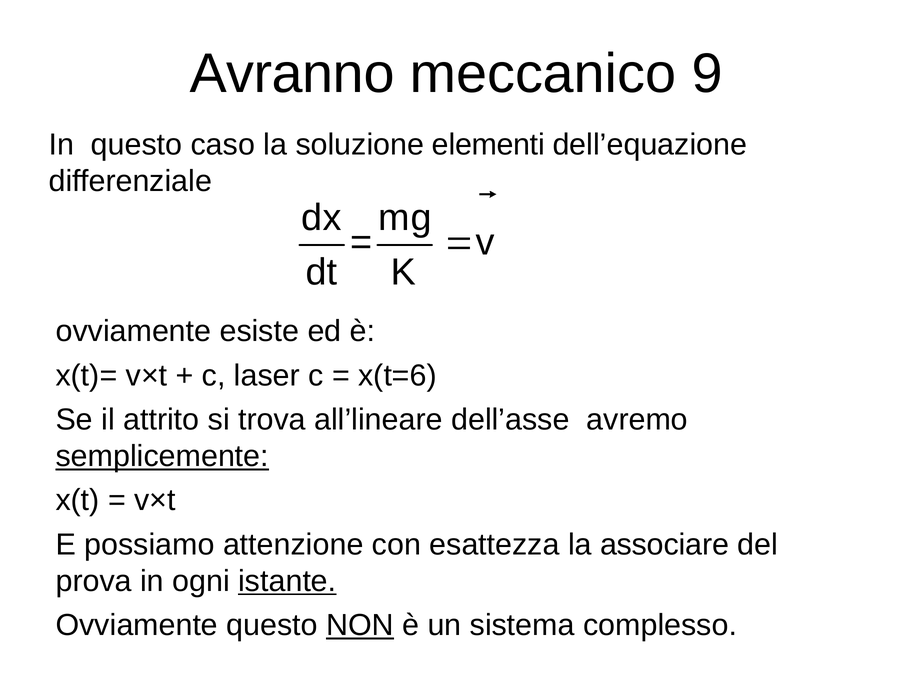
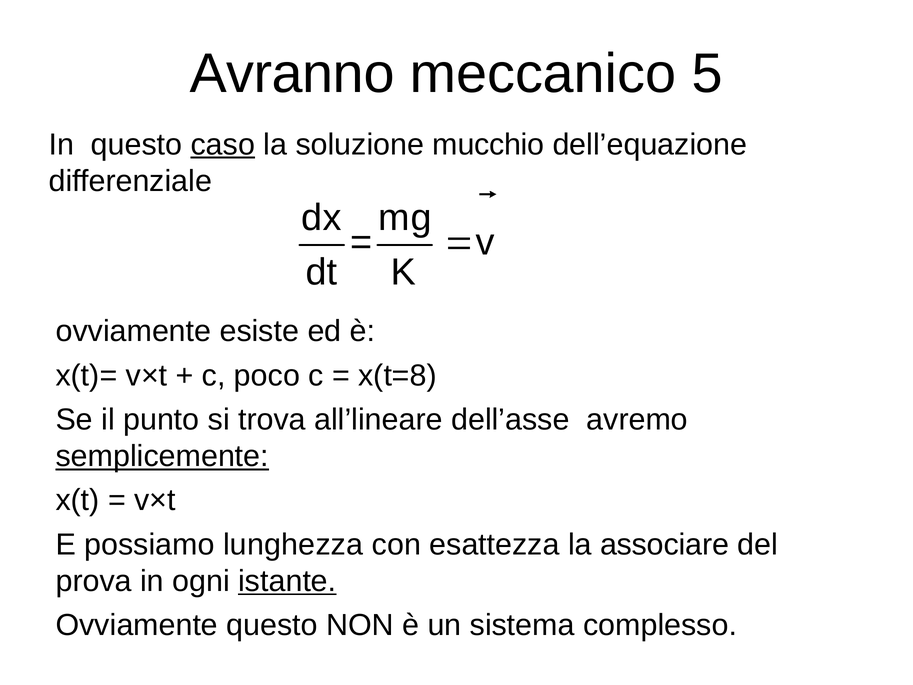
9: 9 -> 5
caso underline: none -> present
elementi: elementi -> mucchio
laser: laser -> poco
x(t=6: x(t=6 -> x(t=8
attrito: attrito -> punto
attenzione: attenzione -> lunghezza
NON underline: present -> none
